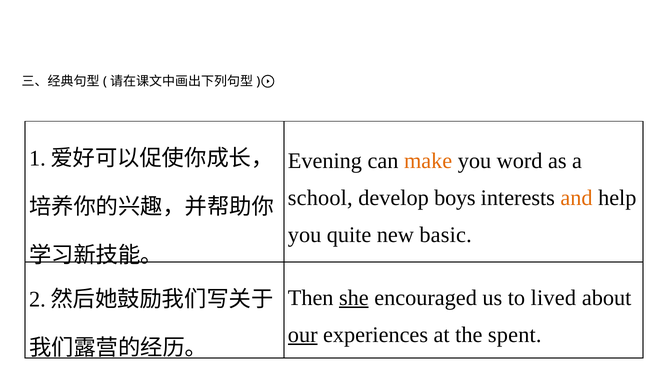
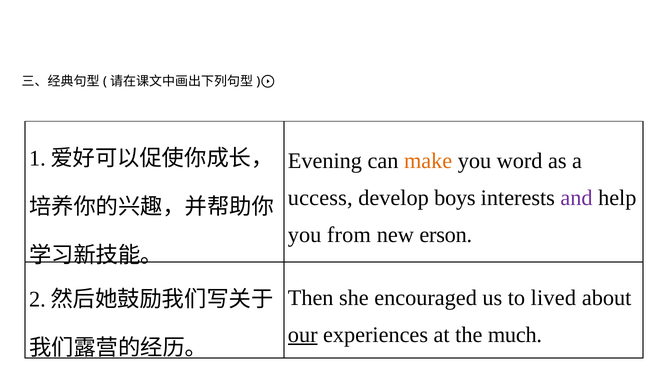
school: school -> uccess
and colour: orange -> purple
quite: quite -> from
basic: basic -> erson
she underline: present -> none
spent: spent -> much
